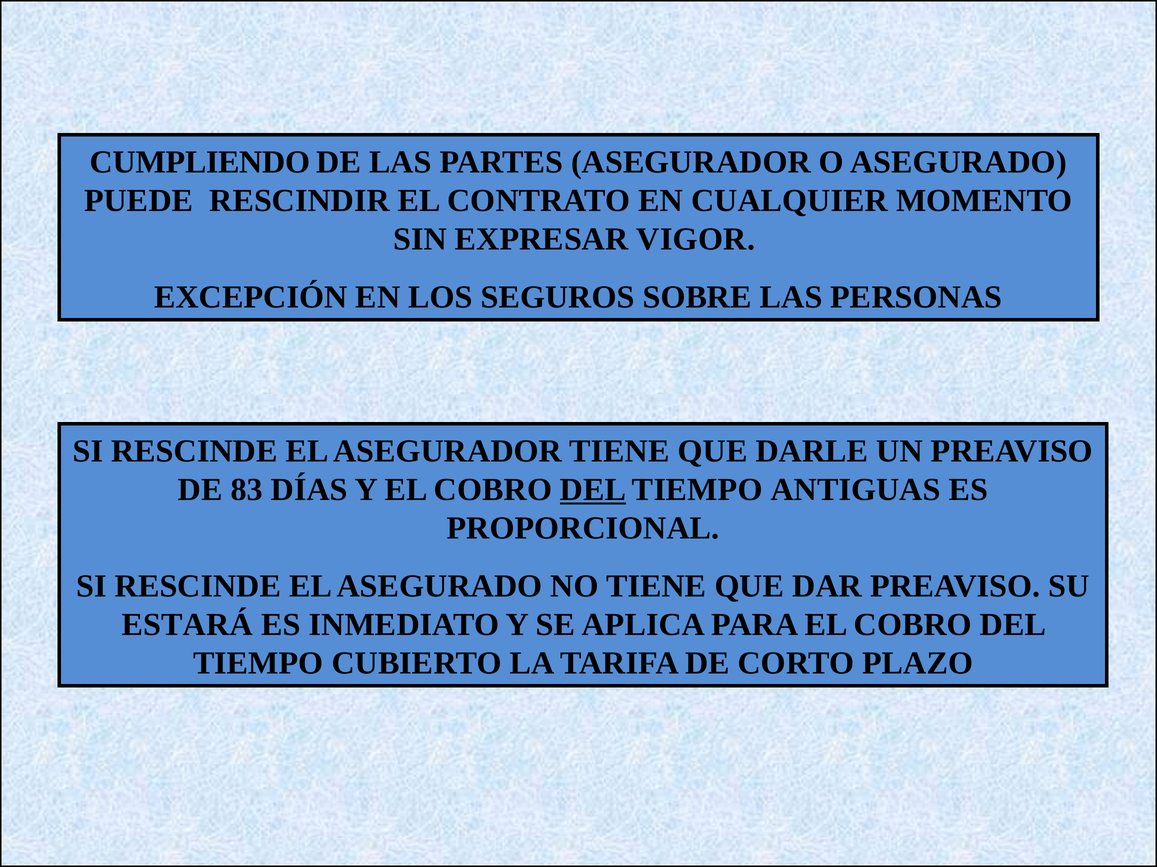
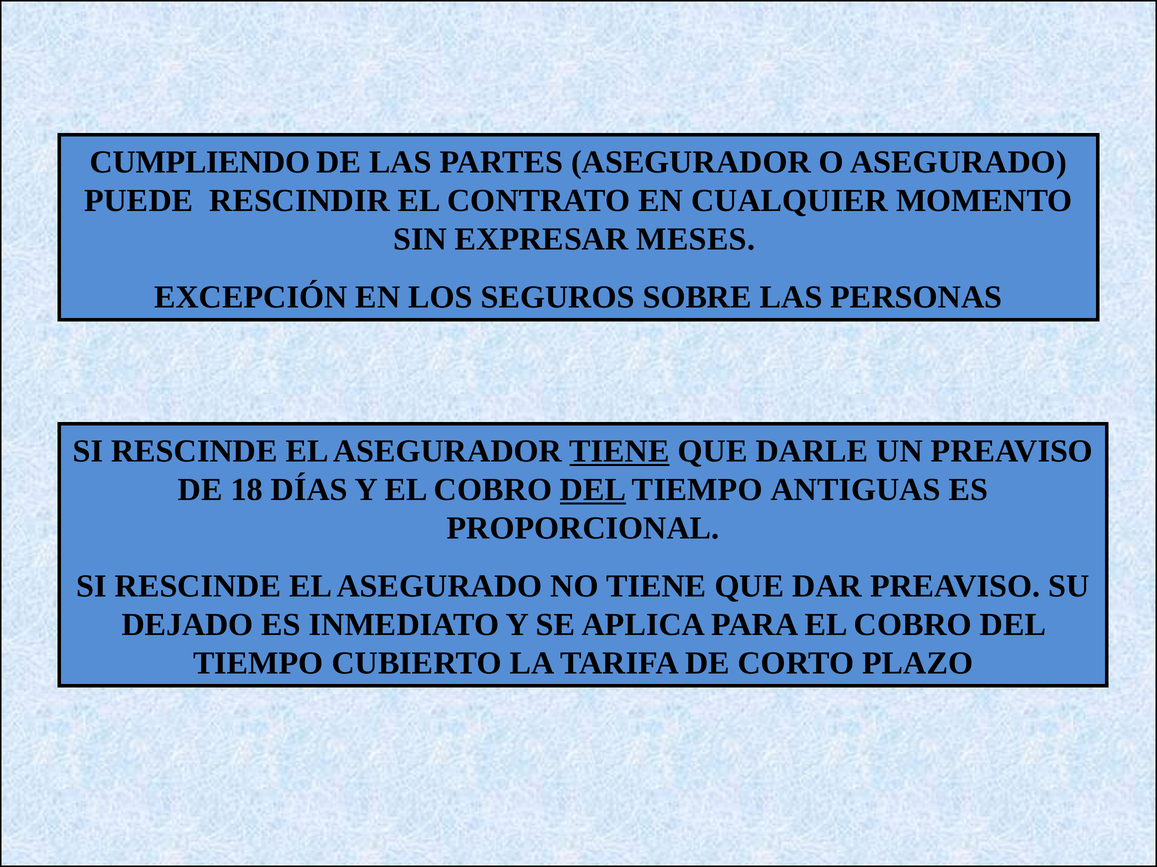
VIGOR: VIGOR -> MESES
TIENE at (620, 451) underline: none -> present
83: 83 -> 18
ESTARÁ: ESTARÁ -> DEJADO
